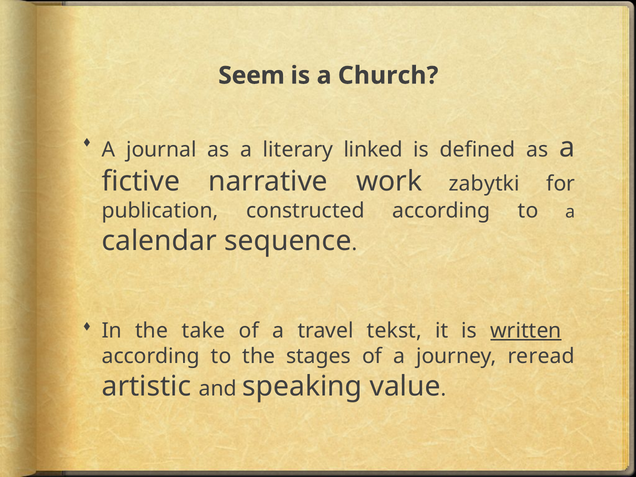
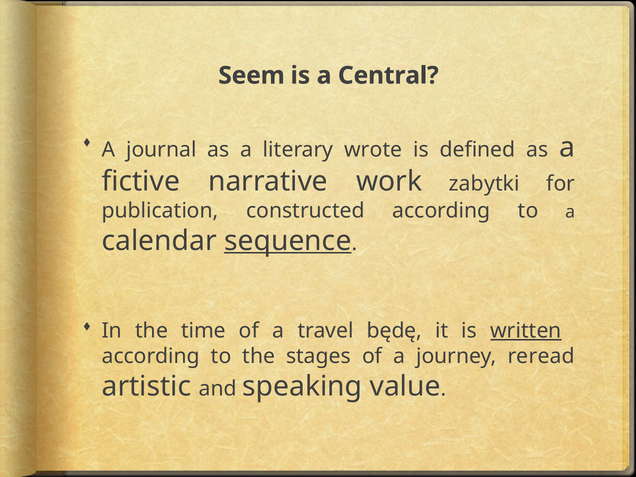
Church: Church -> Central
linked: linked -> wrote
sequence underline: none -> present
take: take -> time
tekst: tekst -> będę
